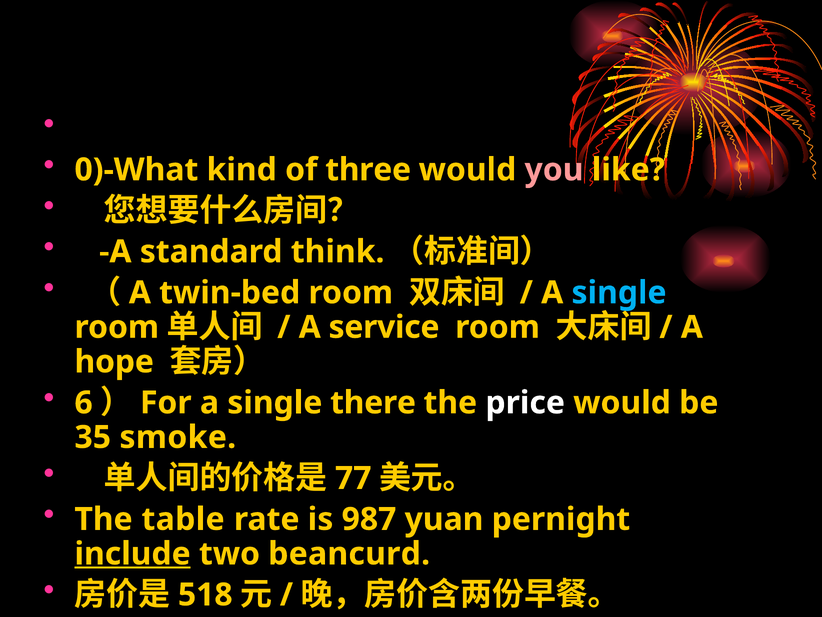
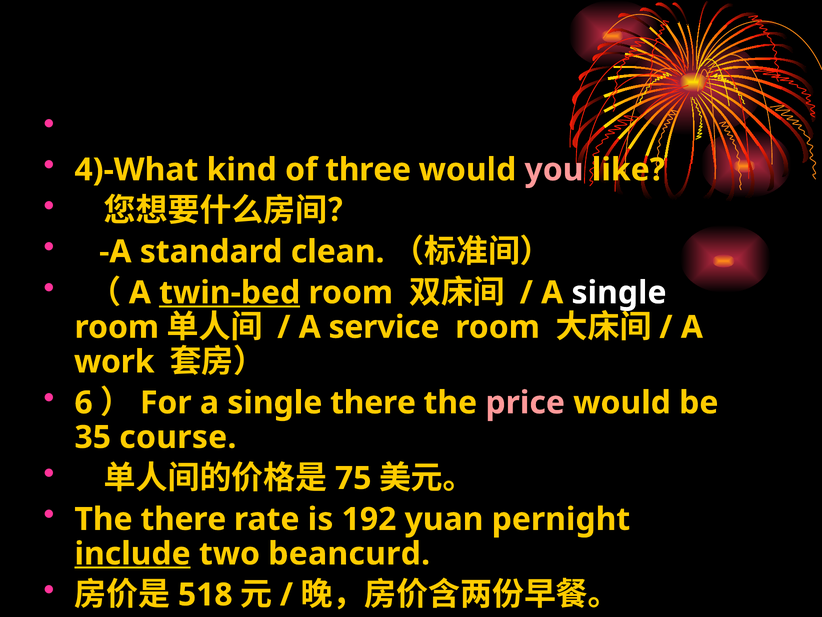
0)-What: 0)-What -> 4)-What
think: think -> clean
twin-bed underline: none -> present
single at (619, 292) colour: light blue -> white
hope: hope -> work
price colour: white -> pink
smoke: smoke -> course
77: 77 -> 75
The table: table -> there
987: 987 -> 192
